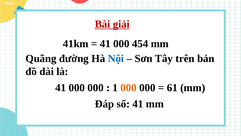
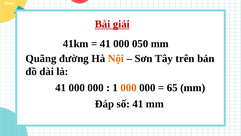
454: 454 -> 050
Nội colour: blue -> orange
61: 61 -> 65
